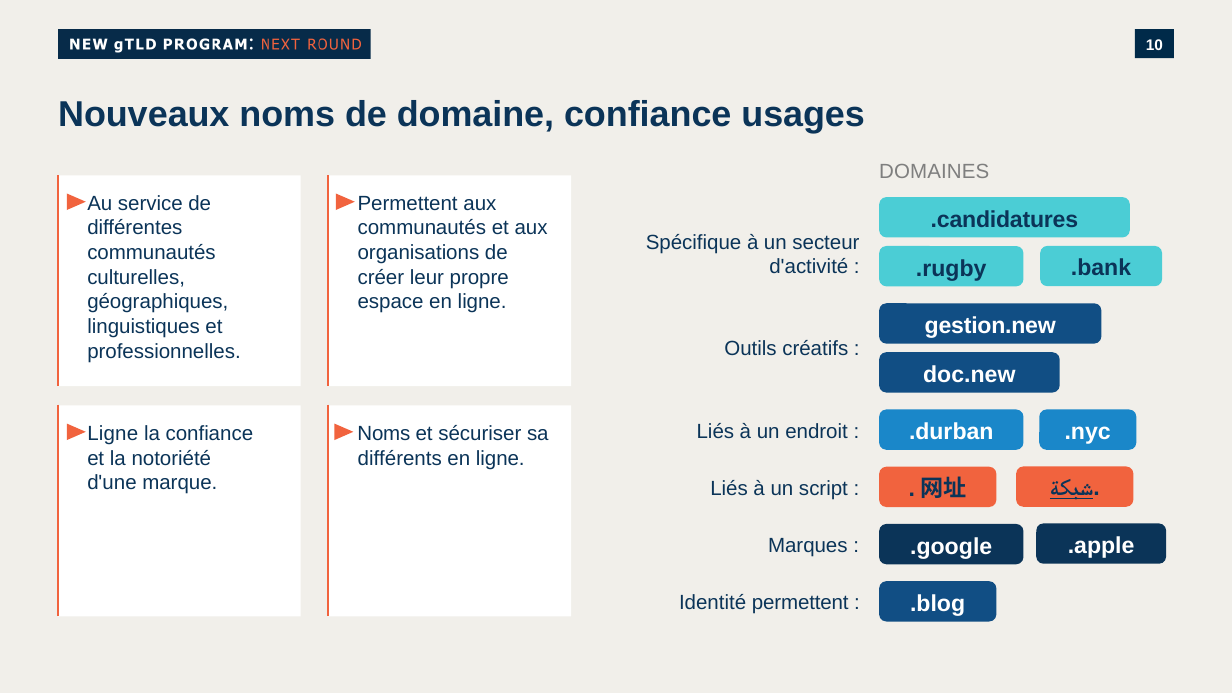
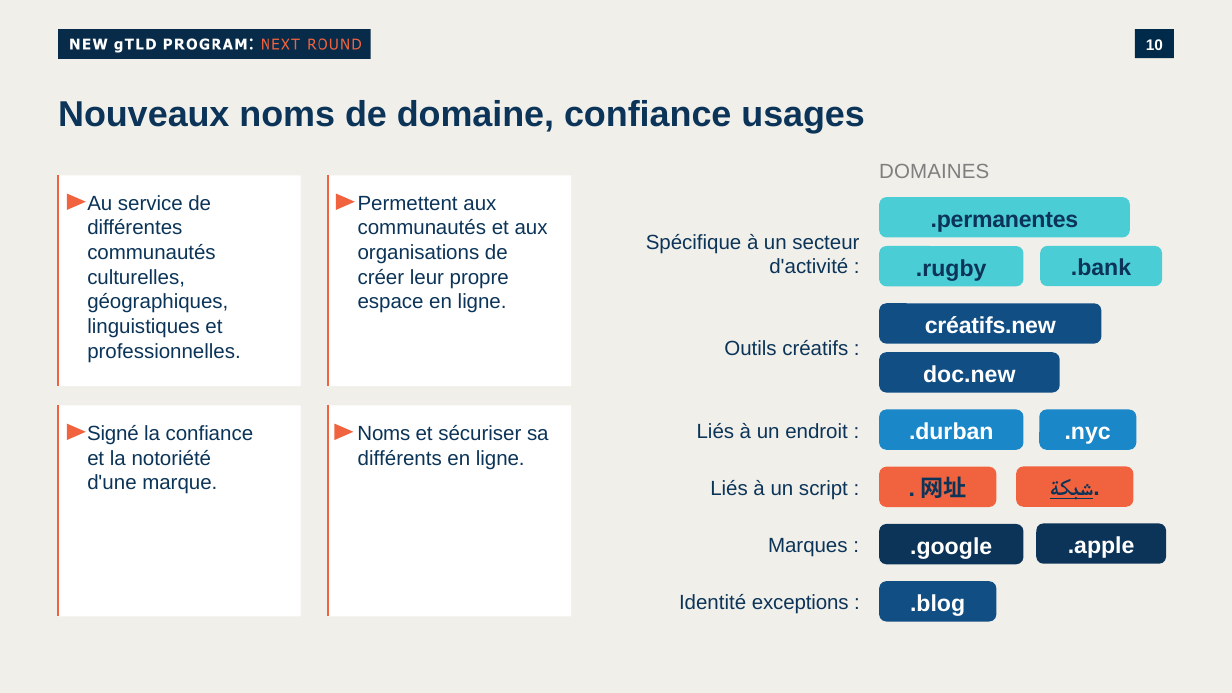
.candidatures: .candidatures -> .permanentes
gestion.new: gestion.new -> créatifs.new
Ligne at (113, 434): Ligne -> Signé
Identité permettent: permettent -> exceptions
